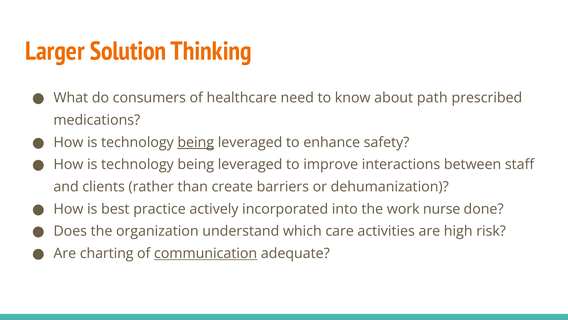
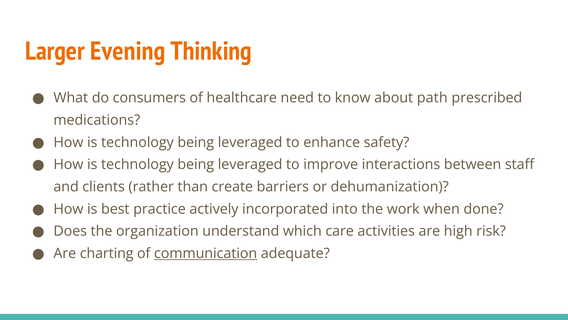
Solution: Solution -> Evening
being at (196, 142) underline: present -> none
nurse: nurse -> when
